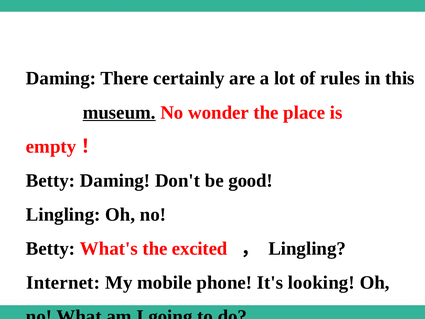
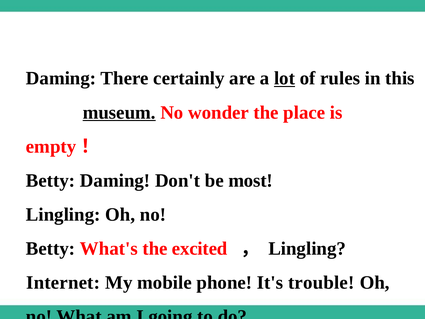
lot underline: none -> present
good: good -> most
looking: looking -> trouble
